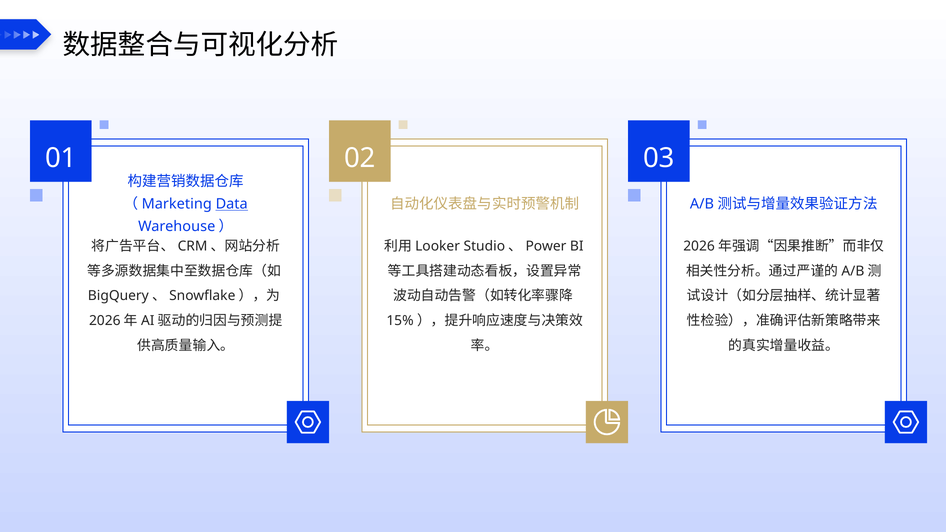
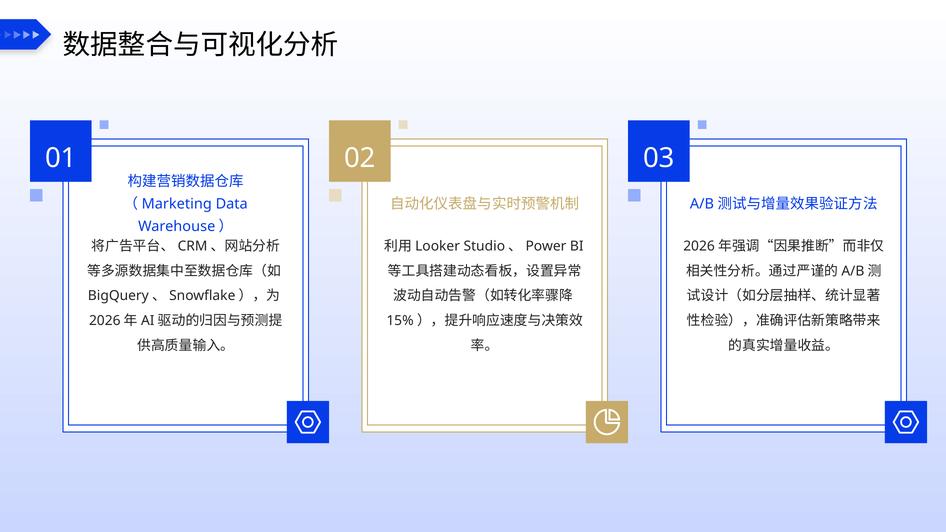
Data underline: present -> none
